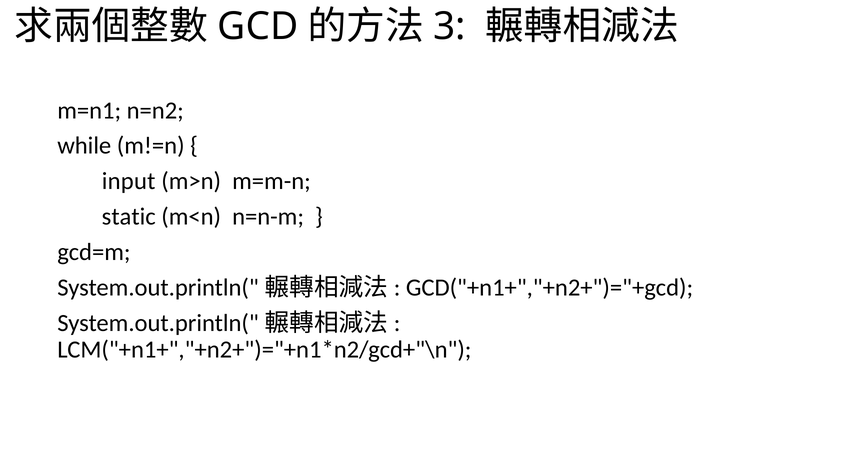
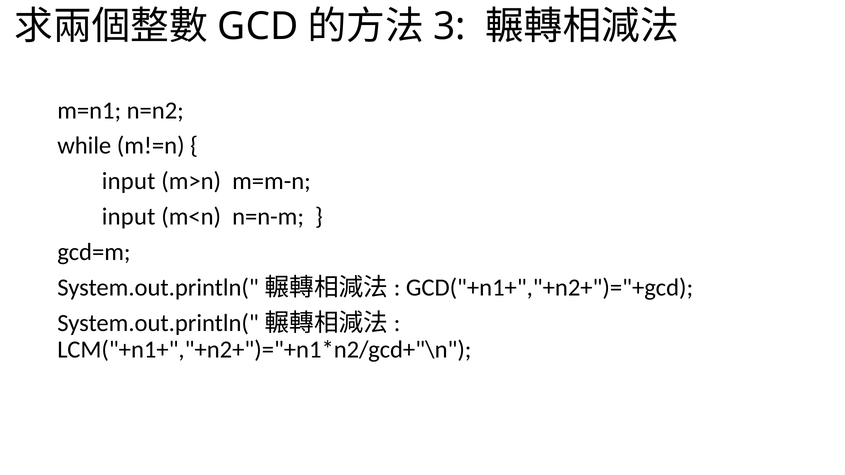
static at (129, 217): static -> input
